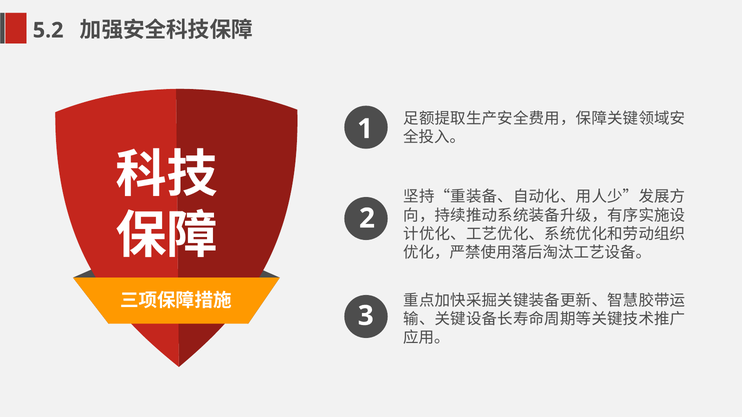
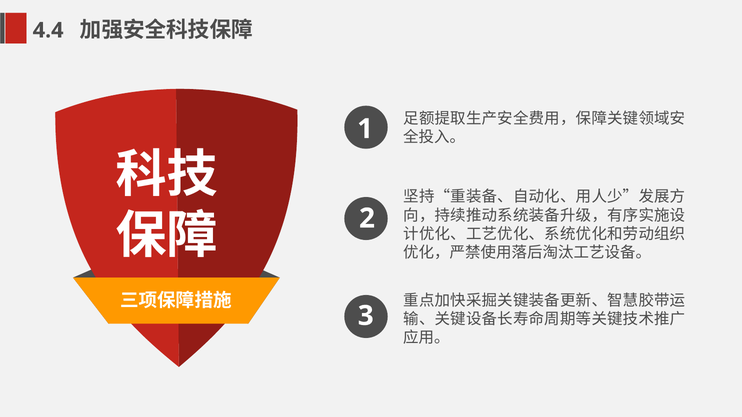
5.2: 5.2 -> 4.4
